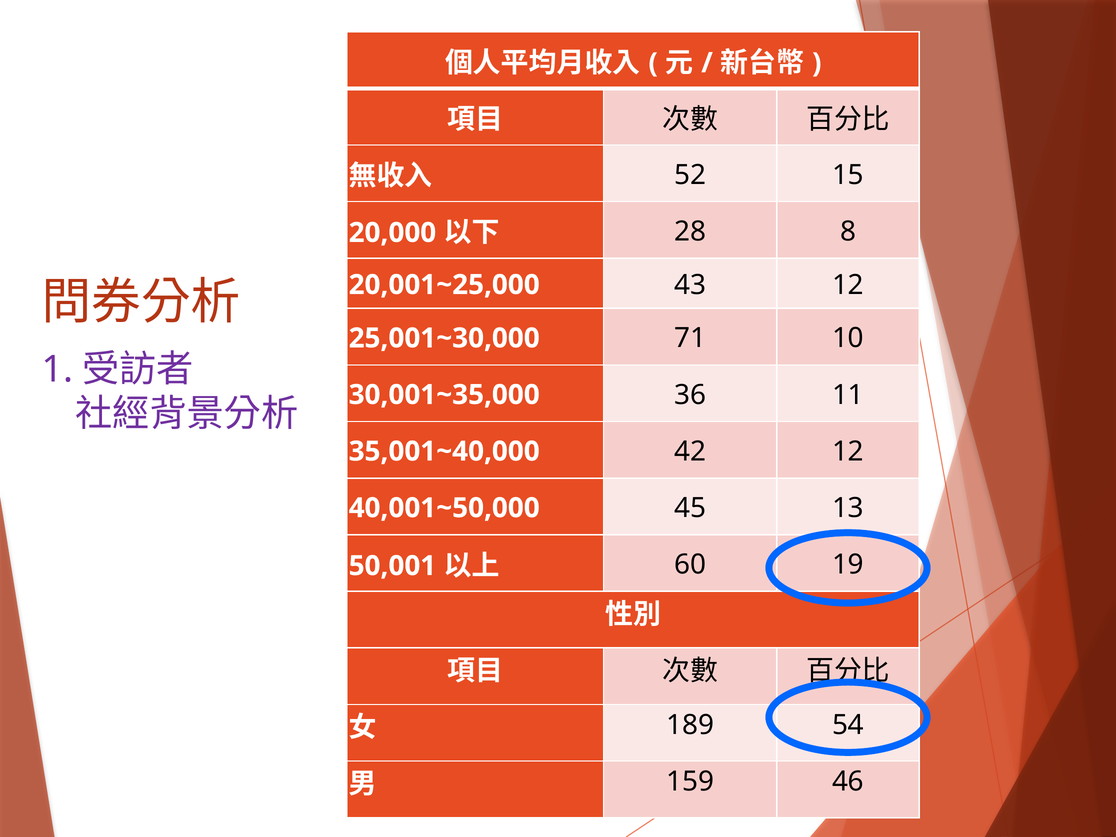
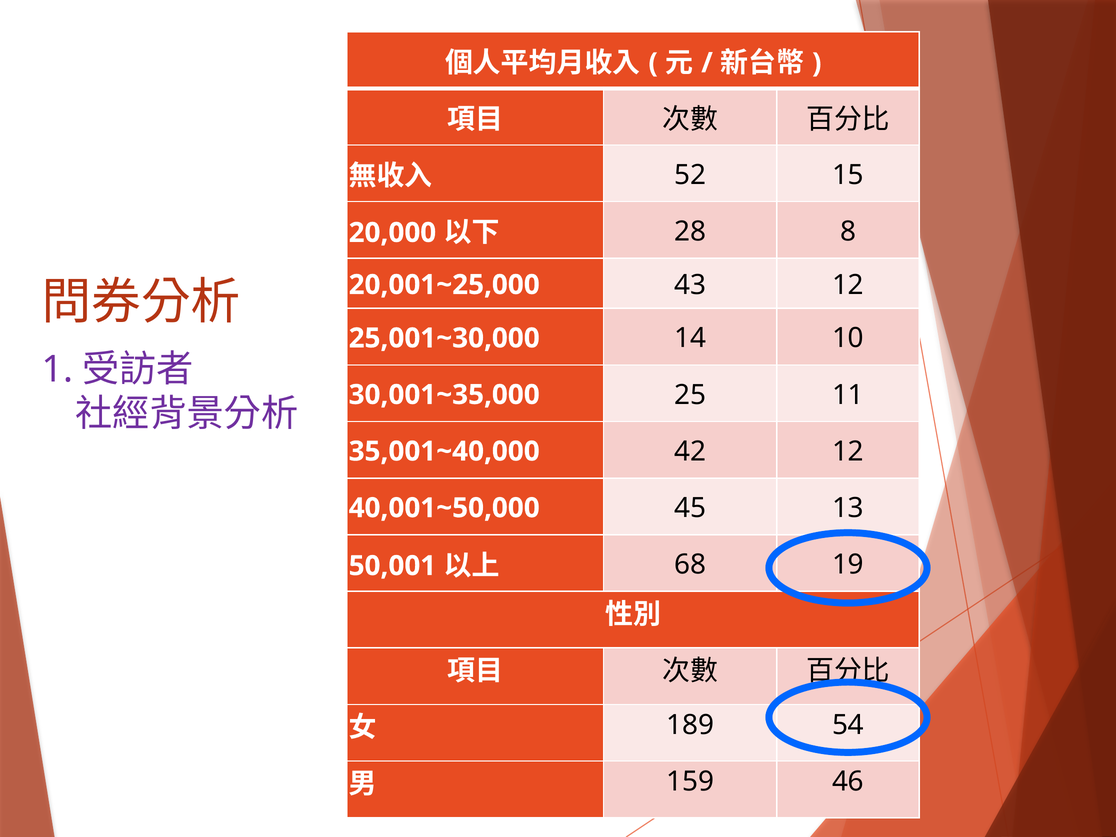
71: 71 -> 14
36: 36 -> 25
60: 60 -> 68
